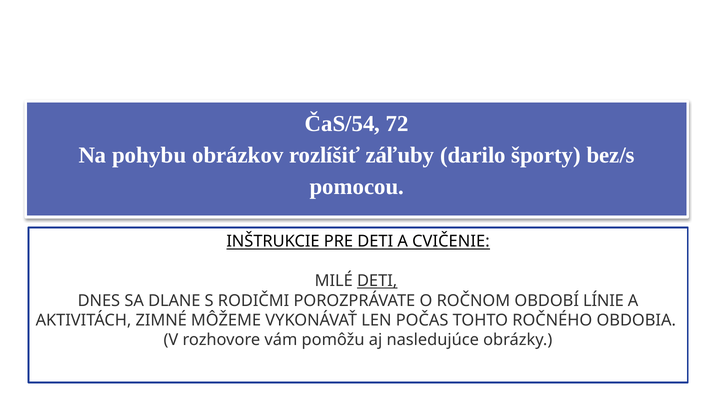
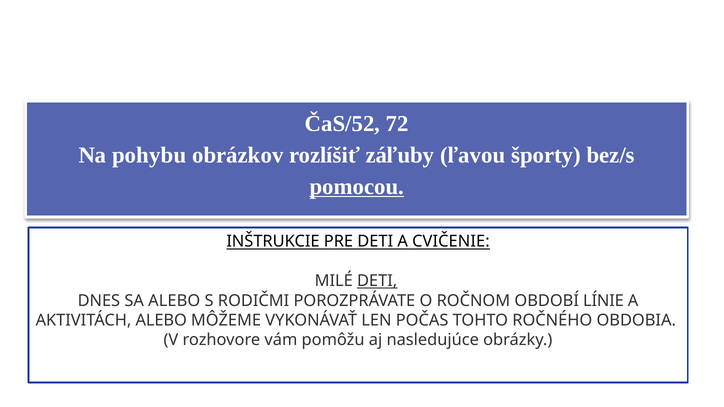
ČaS/54: ČaS/54 -> ČaS/52
darilo: darilo -> ľavou
pomocou underline: none -> present
SA DLANE: DLANE -> ALEBO
AKTIVITÁCH ZIMNÉ: ZIMNÉ -> ALEBO
